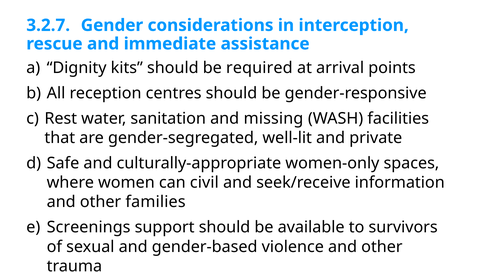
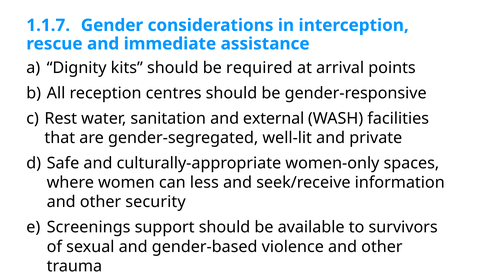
3.2.7: 3.2.7 -> 1.1.7
missing: missing -> external
civil: civil -> less
families: families -> security
